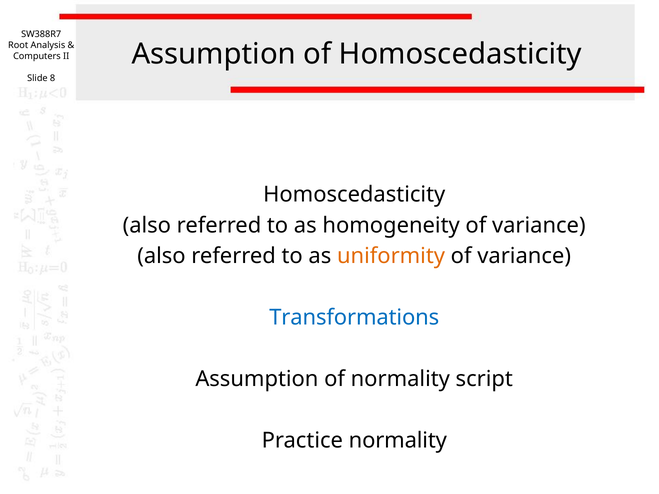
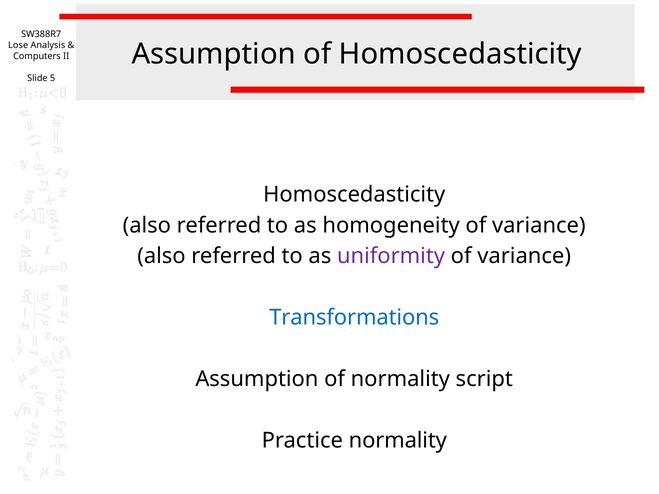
Root: Root -> Lose
8: 8 -> 5
uniformity colour: orange -> purple
